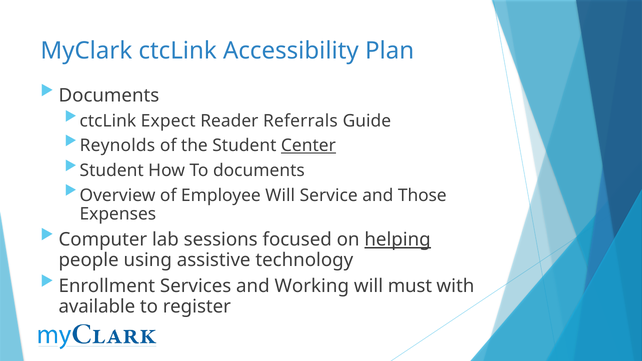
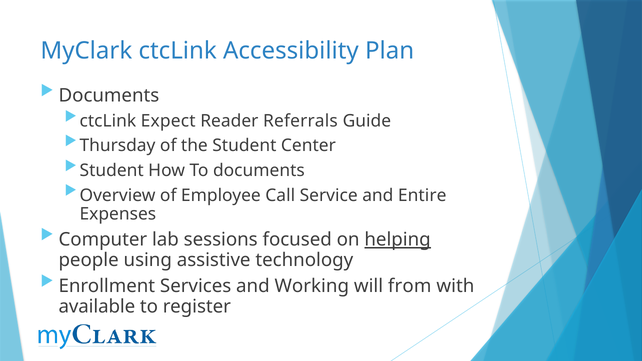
Reynolds: Reynolds -> Thursday
Center underline: present -> none
Employee Will: Will -> Call
Those: Those -> Entire
must: must -> from
